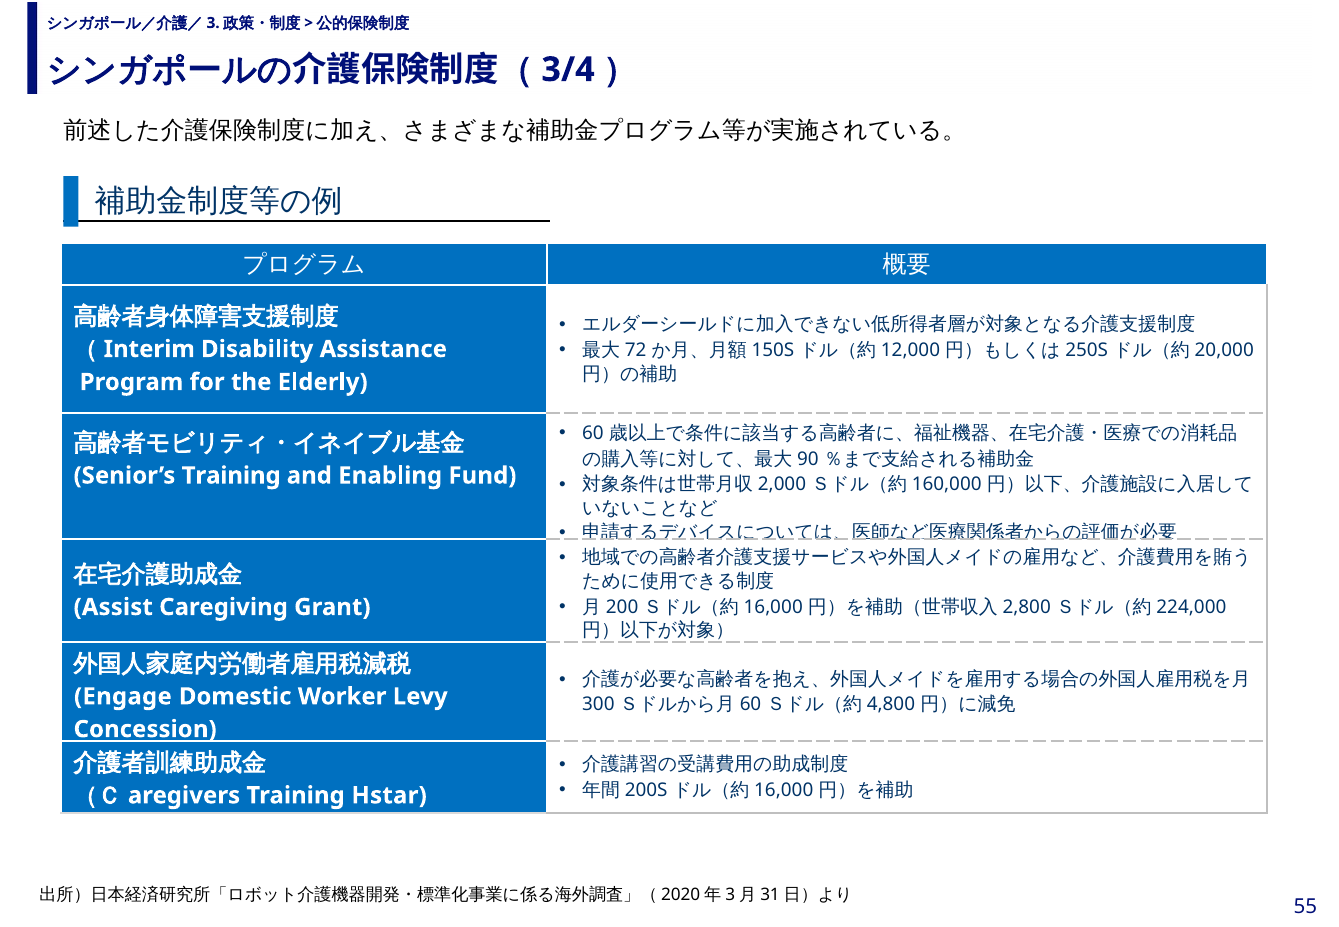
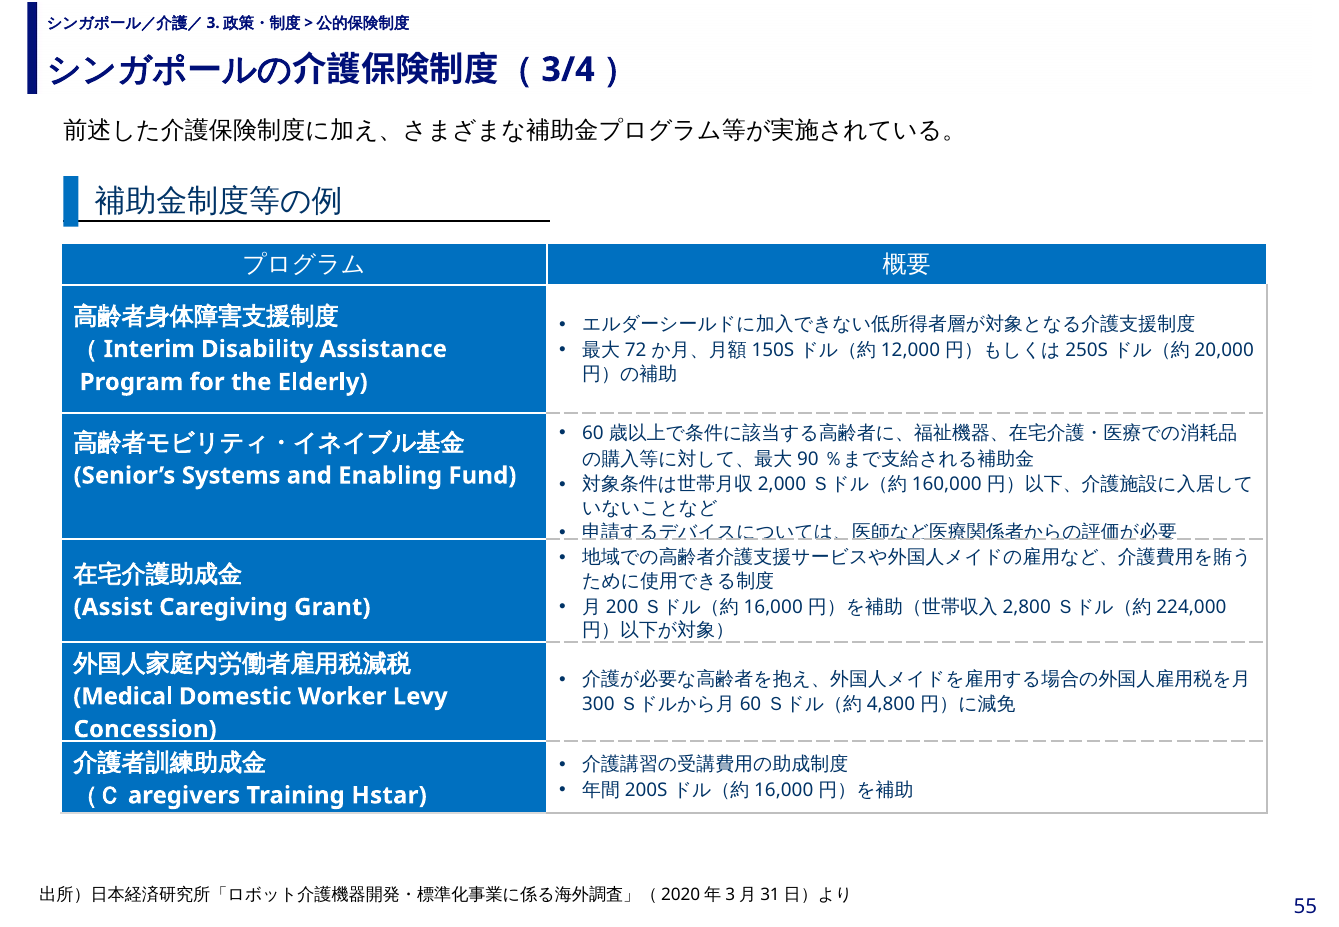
Senior’s Training: Training -> Systems
Engage: Engage -> Medical
